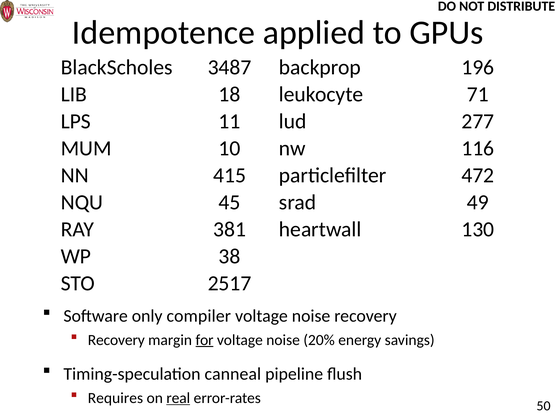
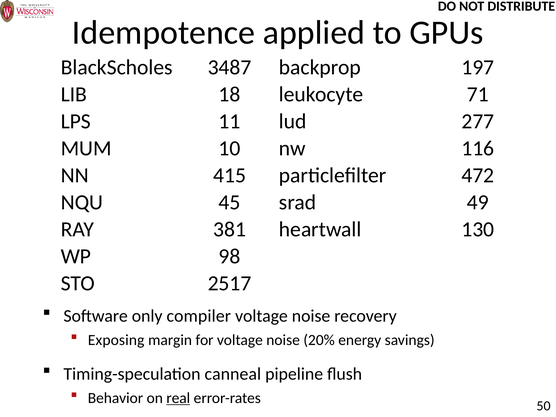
196: 196 -> 197
38: 38 -> 98
Recovery at (116, 340): Recovery -> Exposing
for underline: present -> none
Requires: Requires -> Behavior
